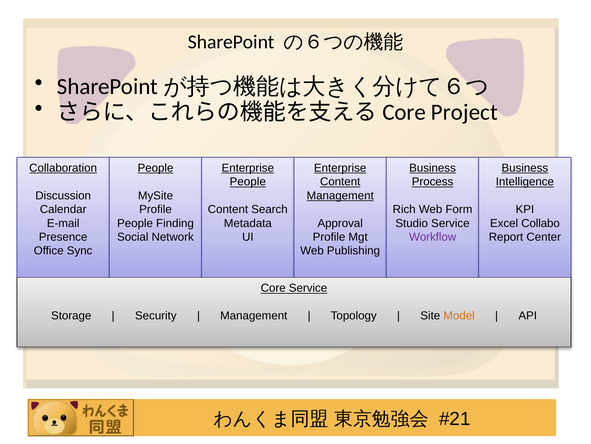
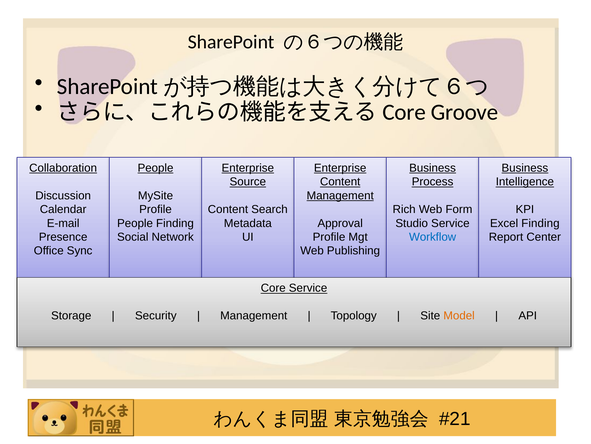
Project: Project -> Groove
People at (248, 181): People -> Source
Excel Collabo: Collabo -> Finding
Workflow colour: purple -> blue
